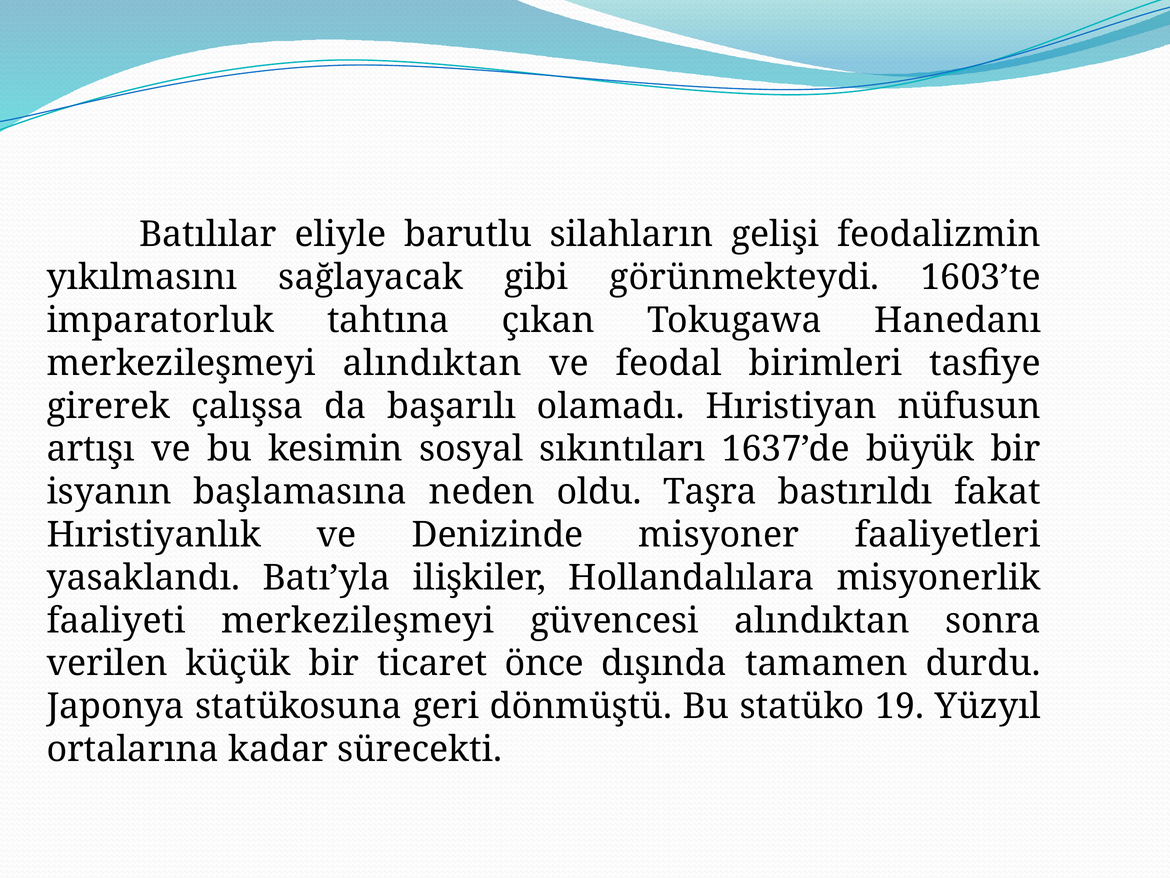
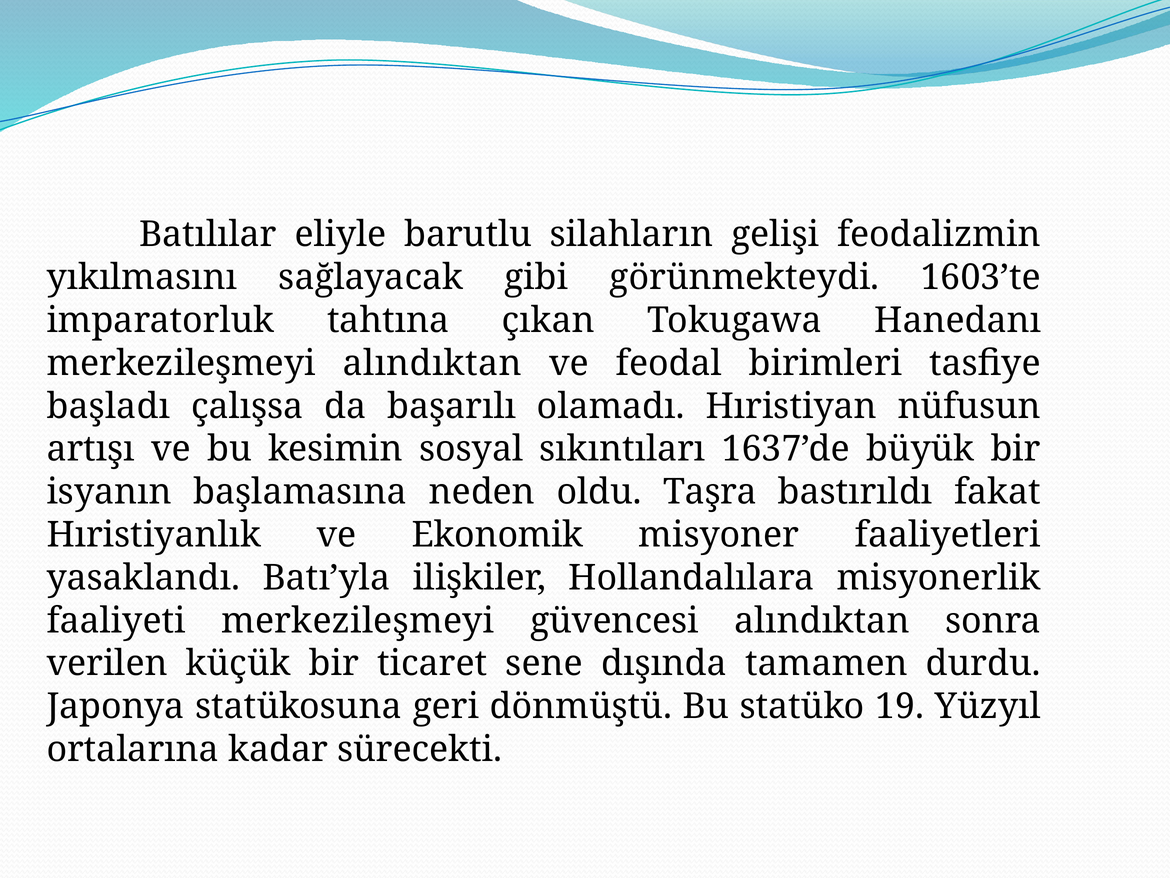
girerek: girerek -> başladı
Denizinde: Denizinde -> Ekonomik
önce: önce -> sene
